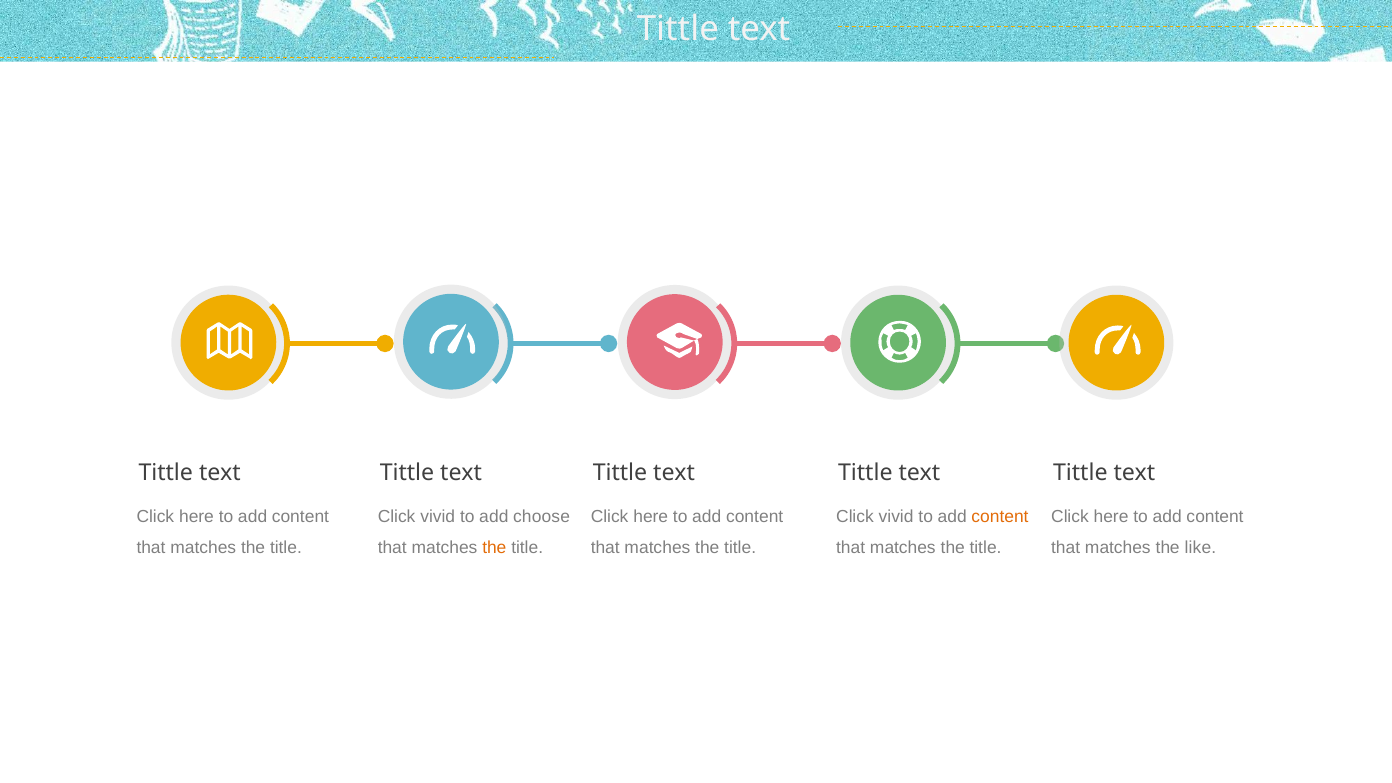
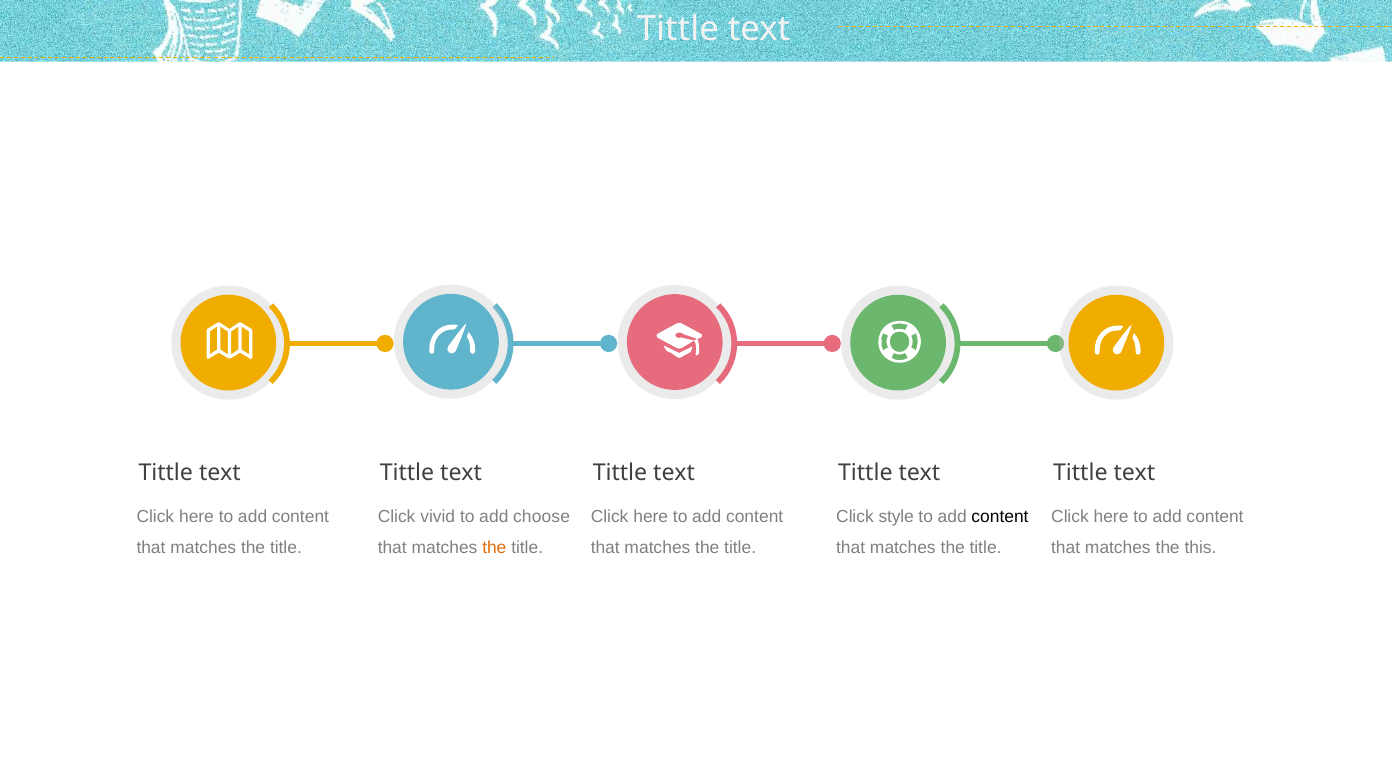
vivid at (896, 517): vivid -> style
content at (1000, 517) colour: orange -> black
like: like -> this
